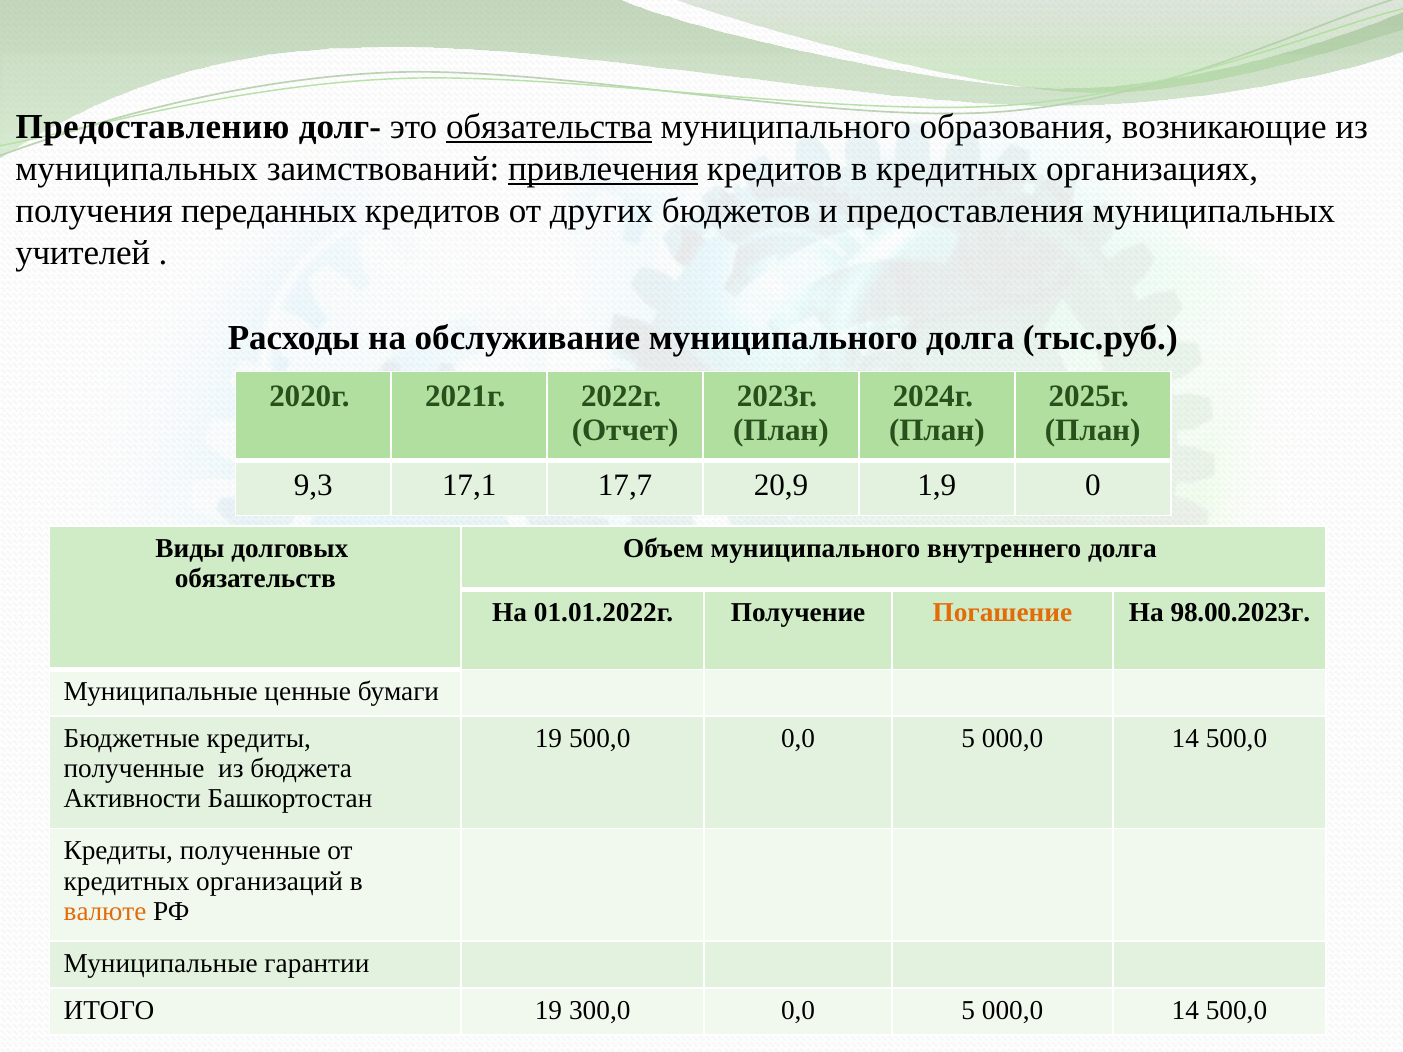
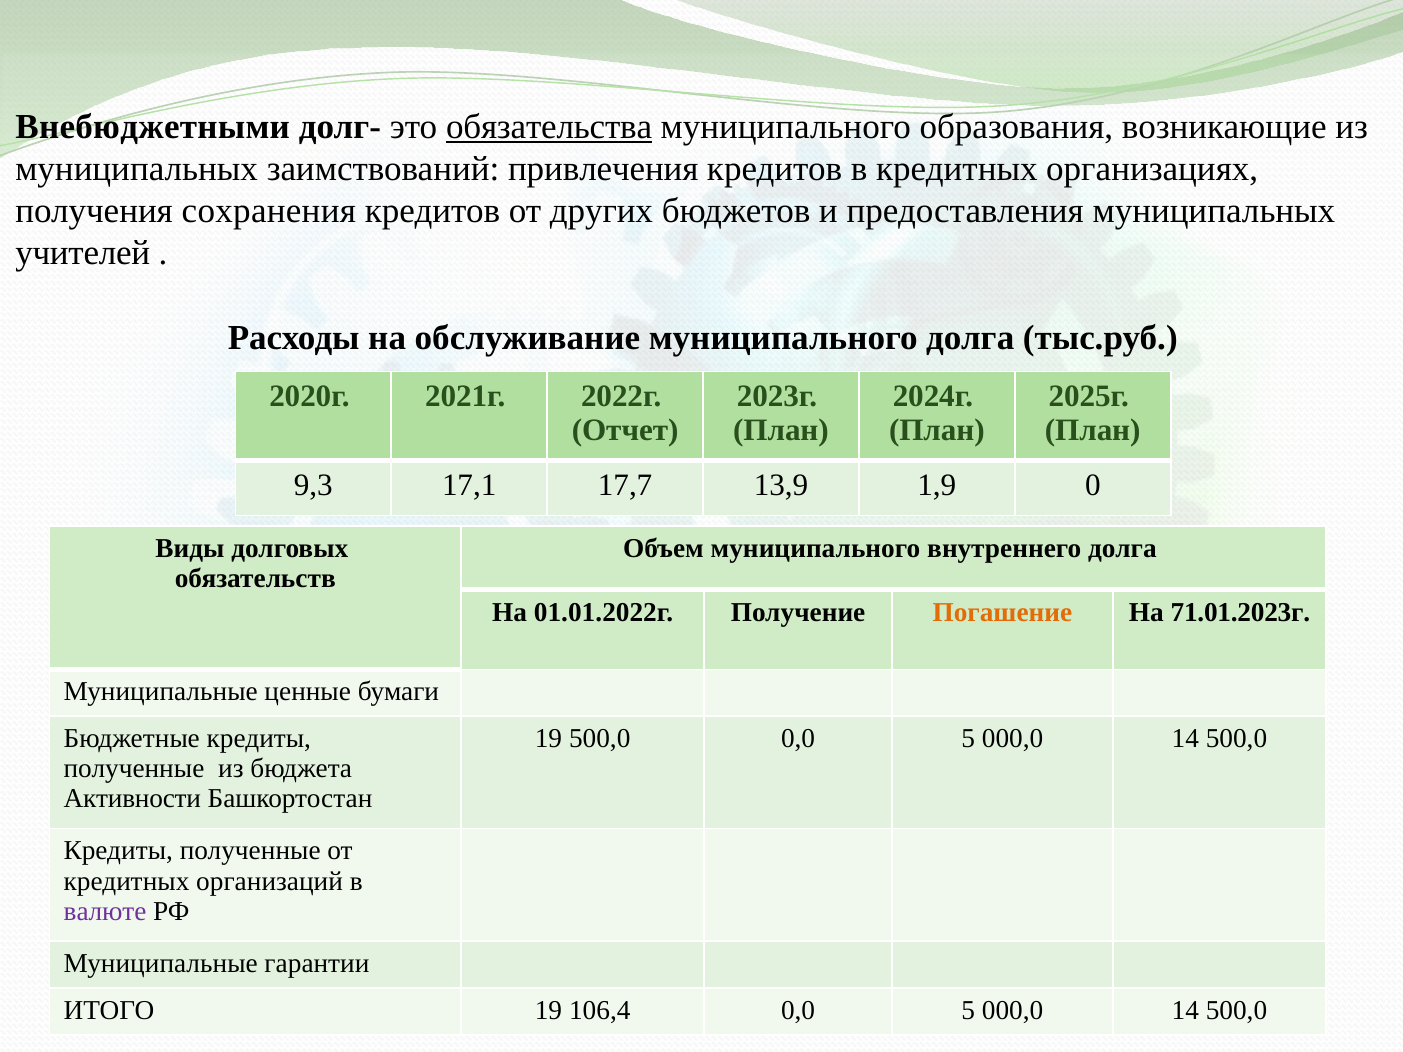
Предоставлению: Предоставлению -> Внебюджетными
привлечения underline: present -> none
переданных: переданных -> сохранения
20,9: 20,9 -> 13,9
98.00.2023г: 98.00.2023г -> 71.01.2023г
валюте colour: orange -> purple
300,0: 300,0 -> 106,4
